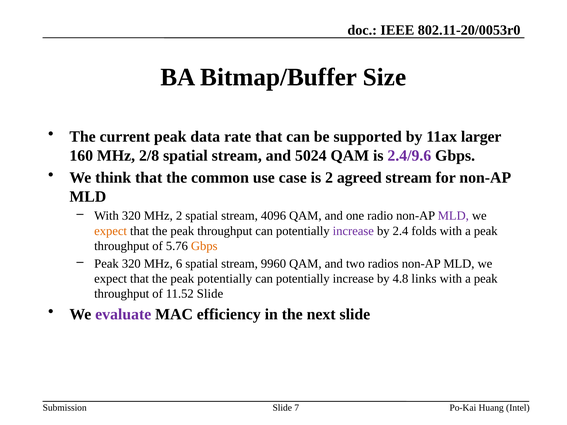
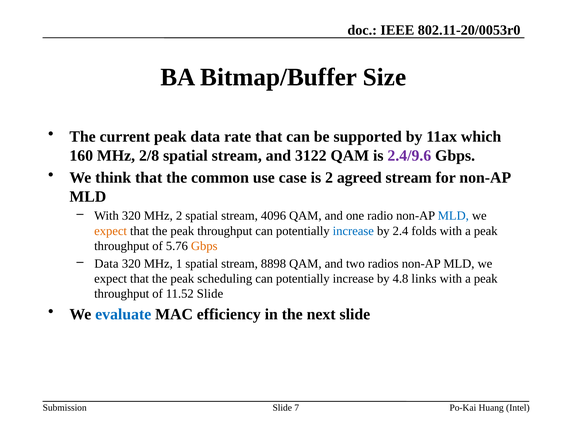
larger: larger -> which
5024: 5024 -> 3122
MLD at (453, 216) colour: purple -> blue
increase at (353, 231) colour: purple -> blue
Peak at (107, 264): Peak -> Data
6: 6 -> 1
9960: 9960 -> 8898
peak potentially: potentially -> scheduling
evaluate colour: purple -> blue
